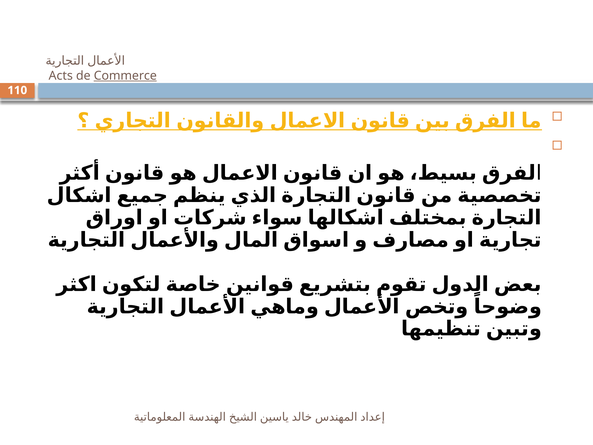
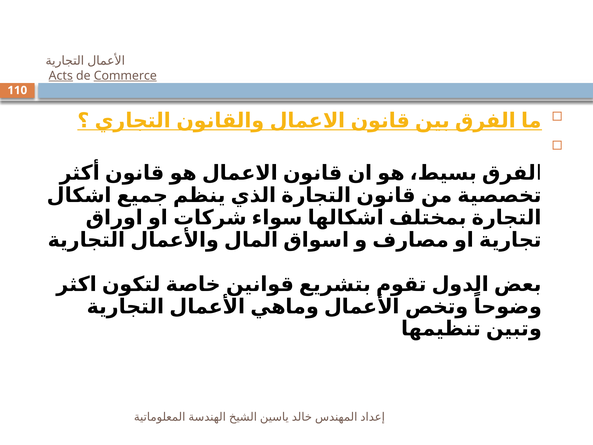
Acts underline: none -> present
